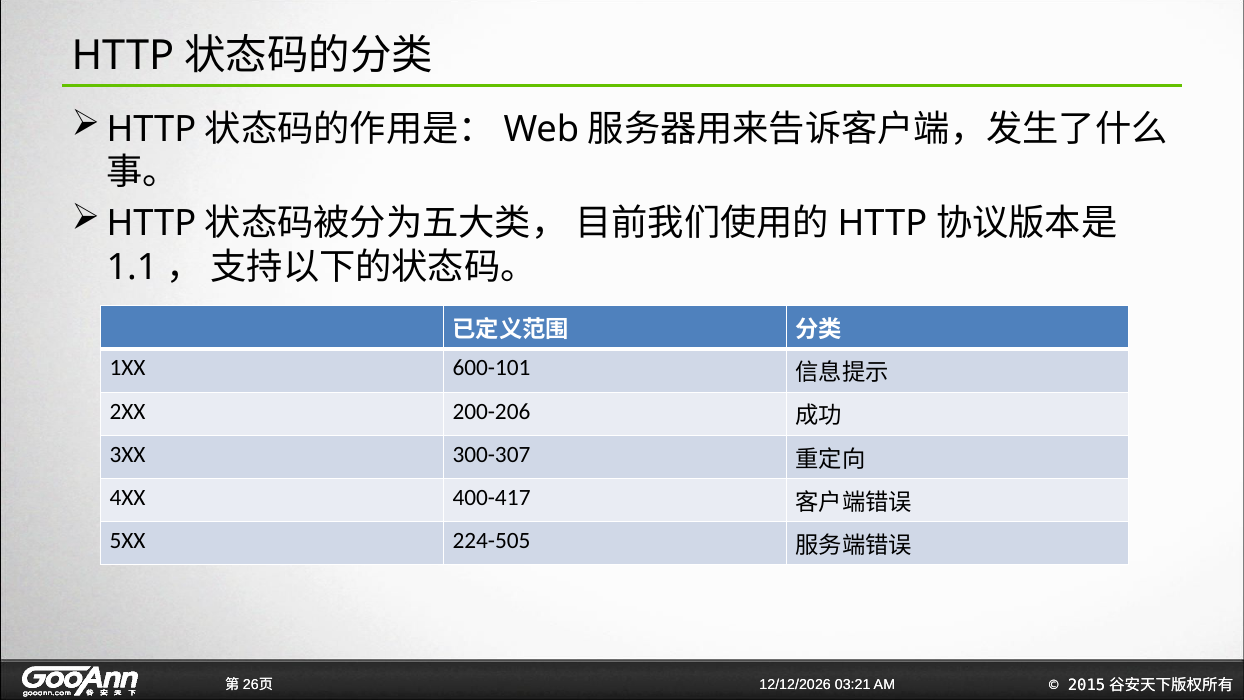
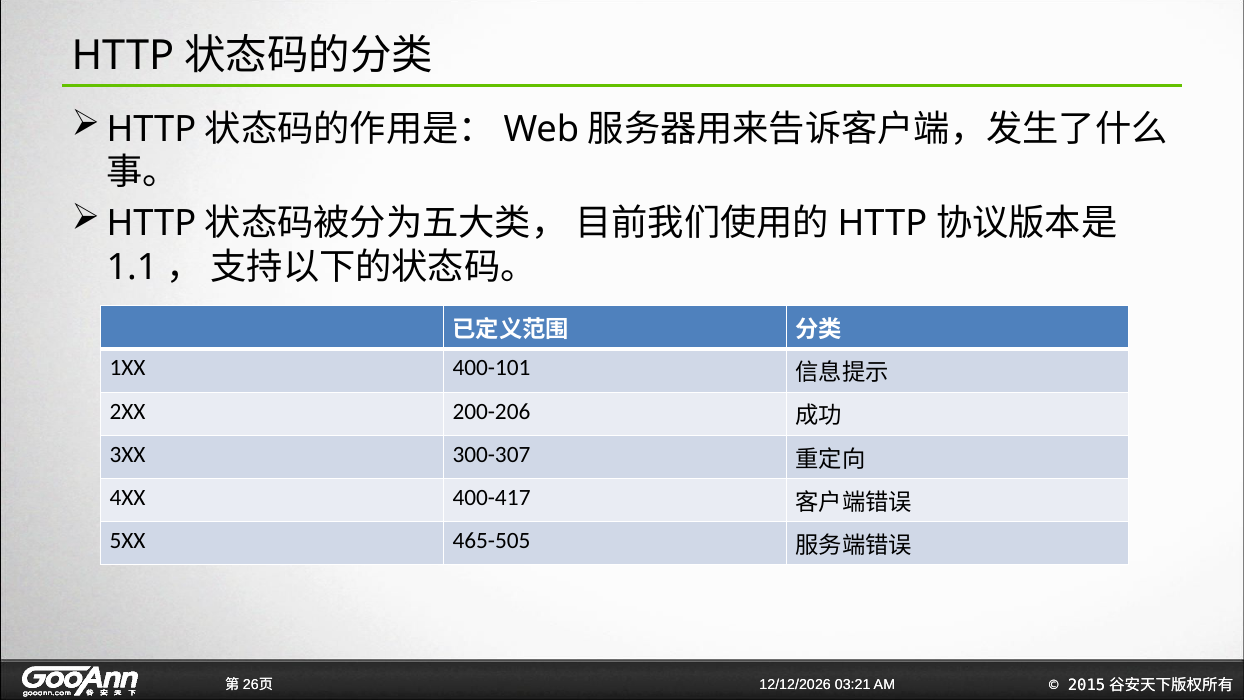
600-101: 600-101 -> 400-101
224-505: 224-505 -> 465-505
